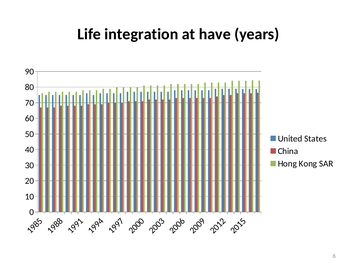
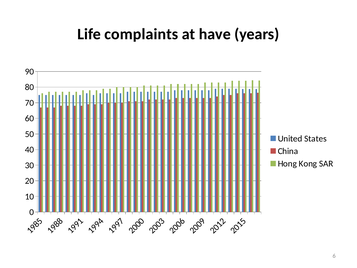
integration: integration -> complaints
